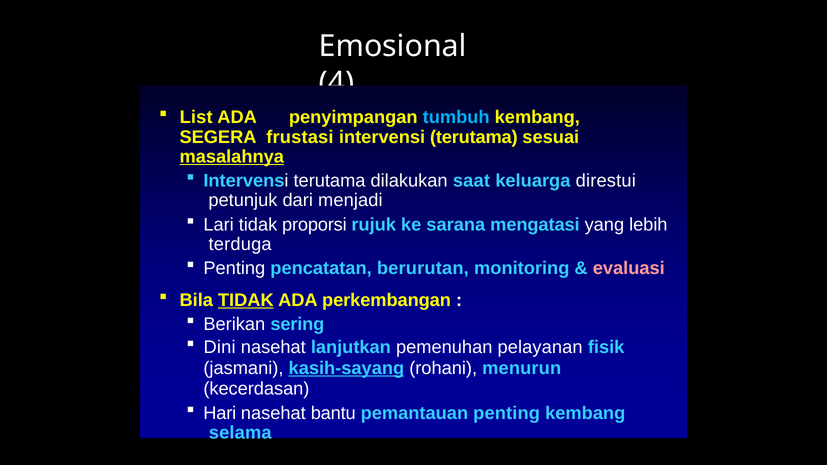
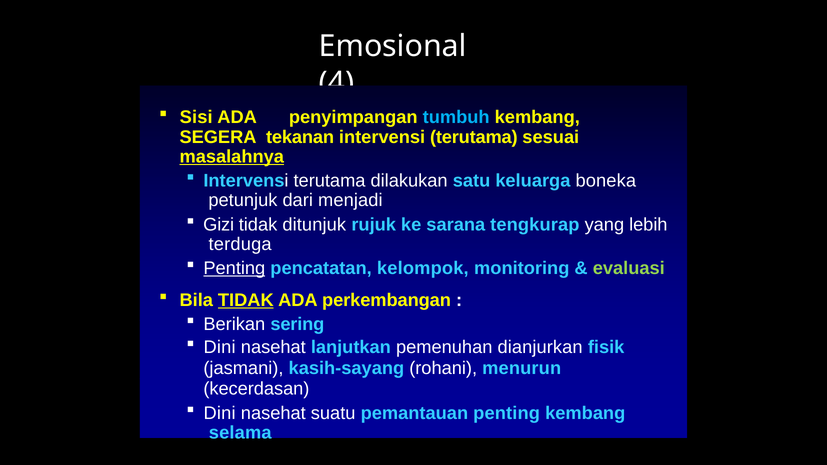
List: List -> Sisi
frustasi: frustasi -> tekanan
saat: saat -> satu
direstui: direstui -> boneka
Lari: Lari -> Gizi
proporsi: proporsi -> ditunjuk
mengatasi: mengatasi -> tengkurap
Penting at (234, 268) underline: none -> present
berurutan: berurutan -> kelompok
evaluasi colour: pink -> light green
pelayanan: pelayanan -> dianjurkan
kasih-sayang underline: present -> none
Hari at (220, 413): Hari -> Dini
bantu: bantu -> suatu
